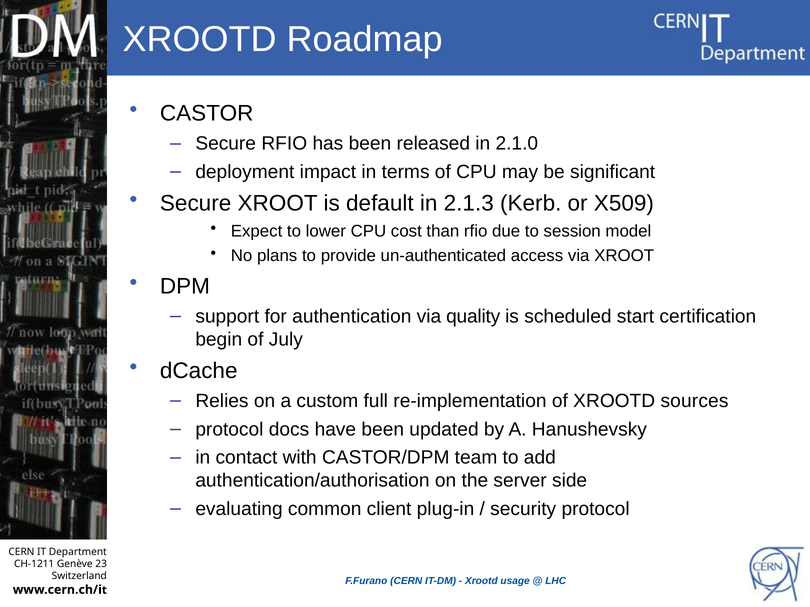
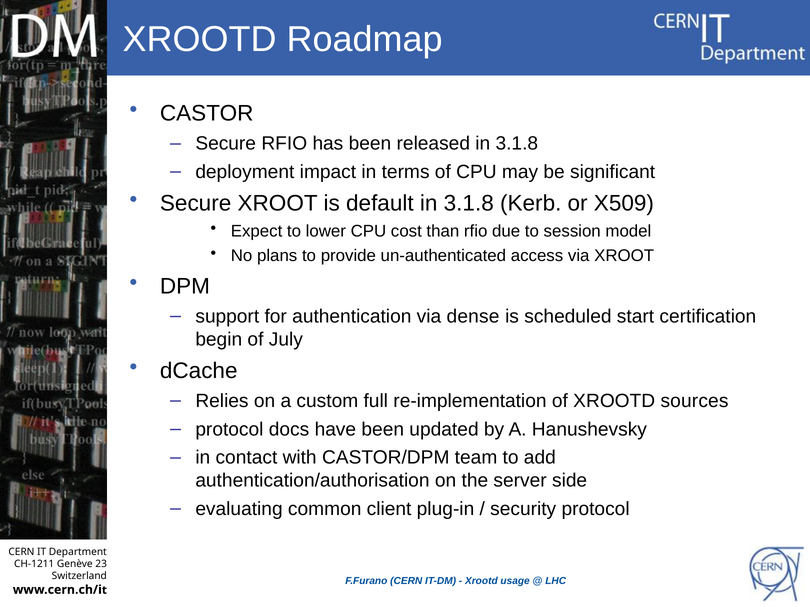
released in 2.1.0: 2.1.0 -> 3.1.8
default in 2.1.3: 2.1.3 -> 3.1.8
quality: quality -> dense
